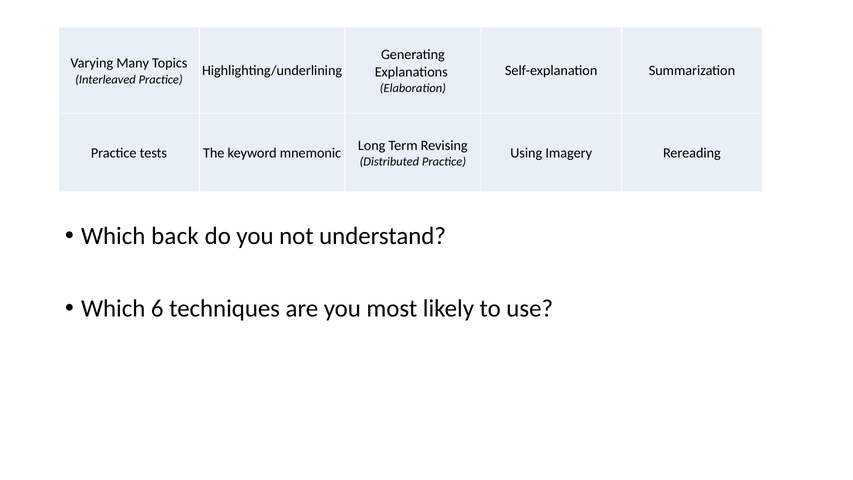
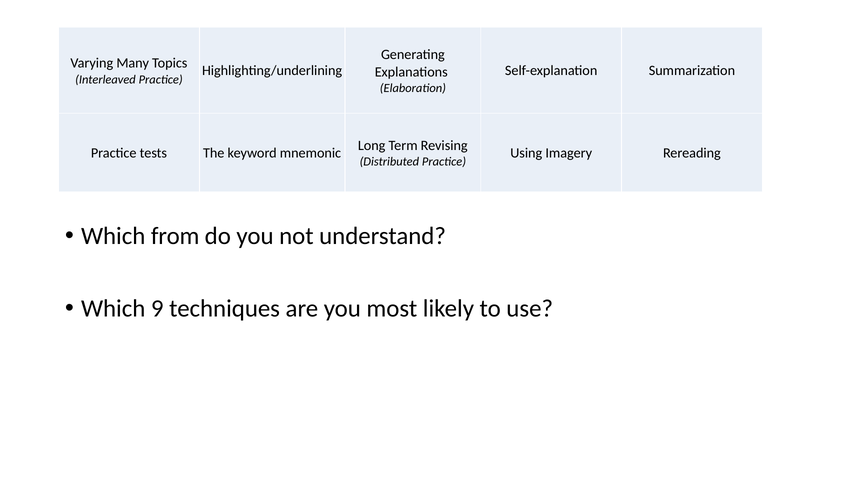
back: back -> from
6: 6 -> 9
